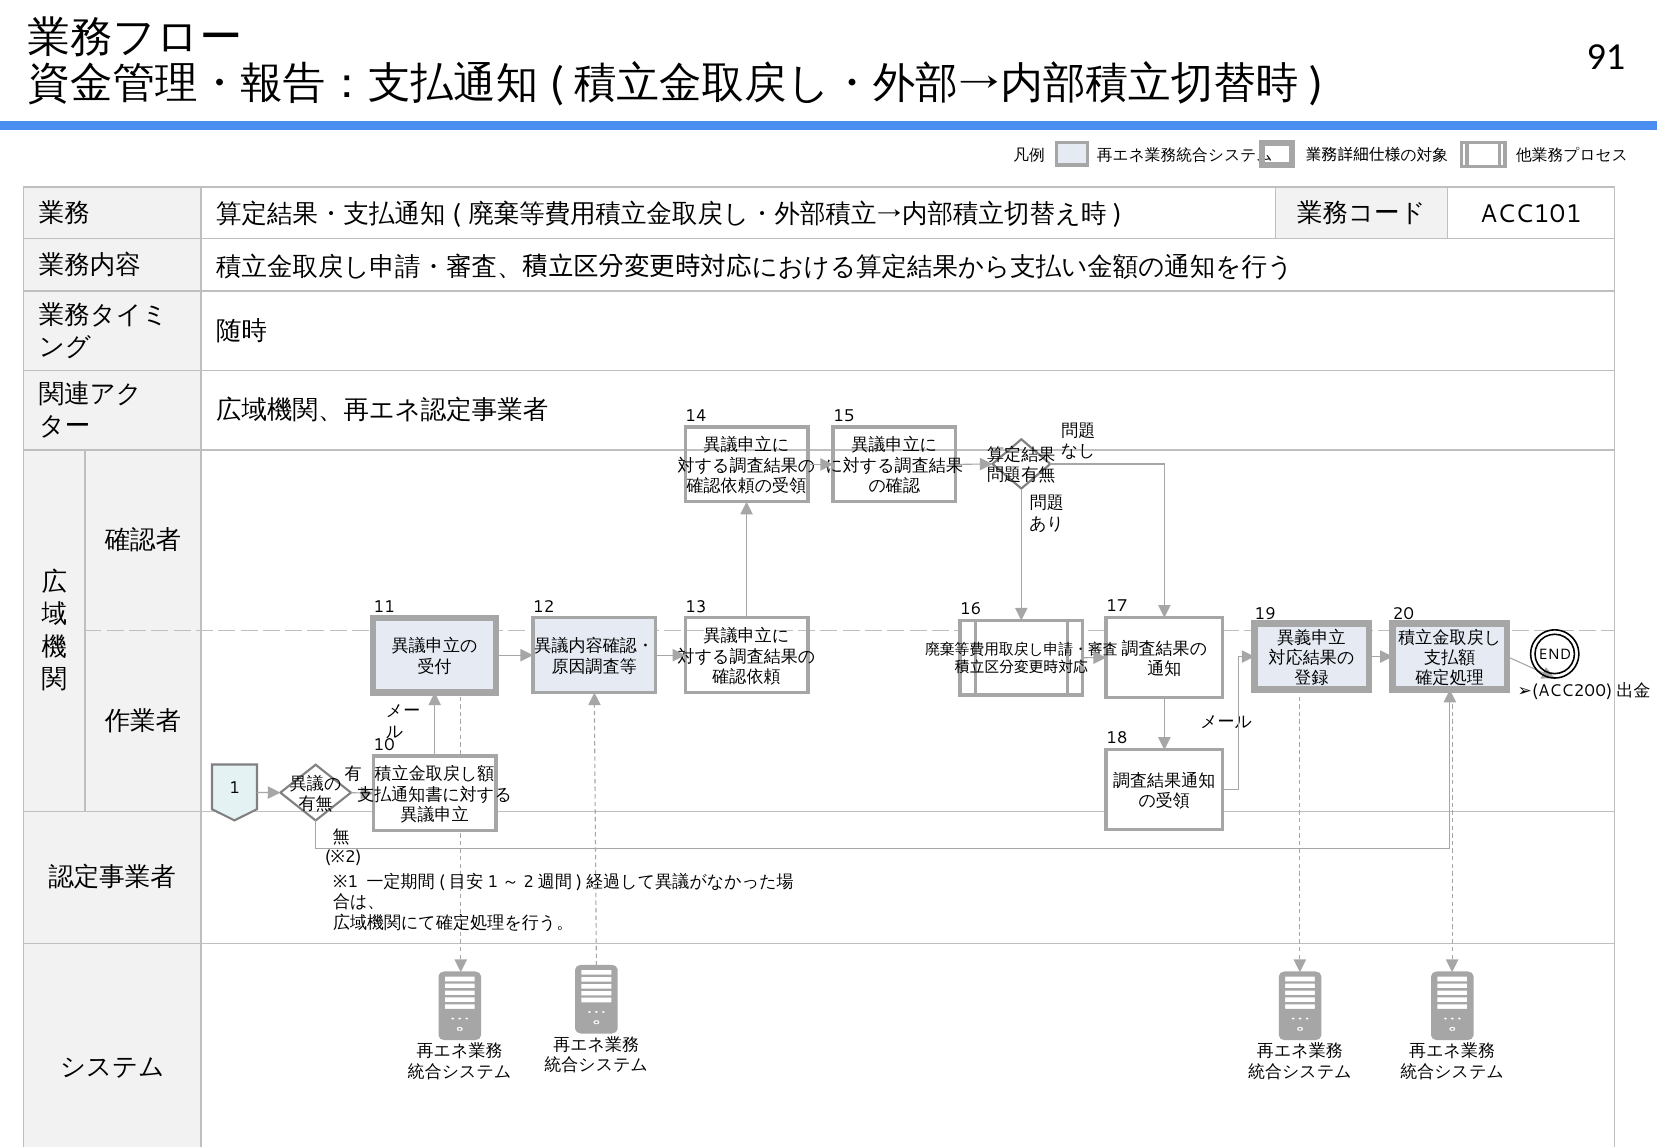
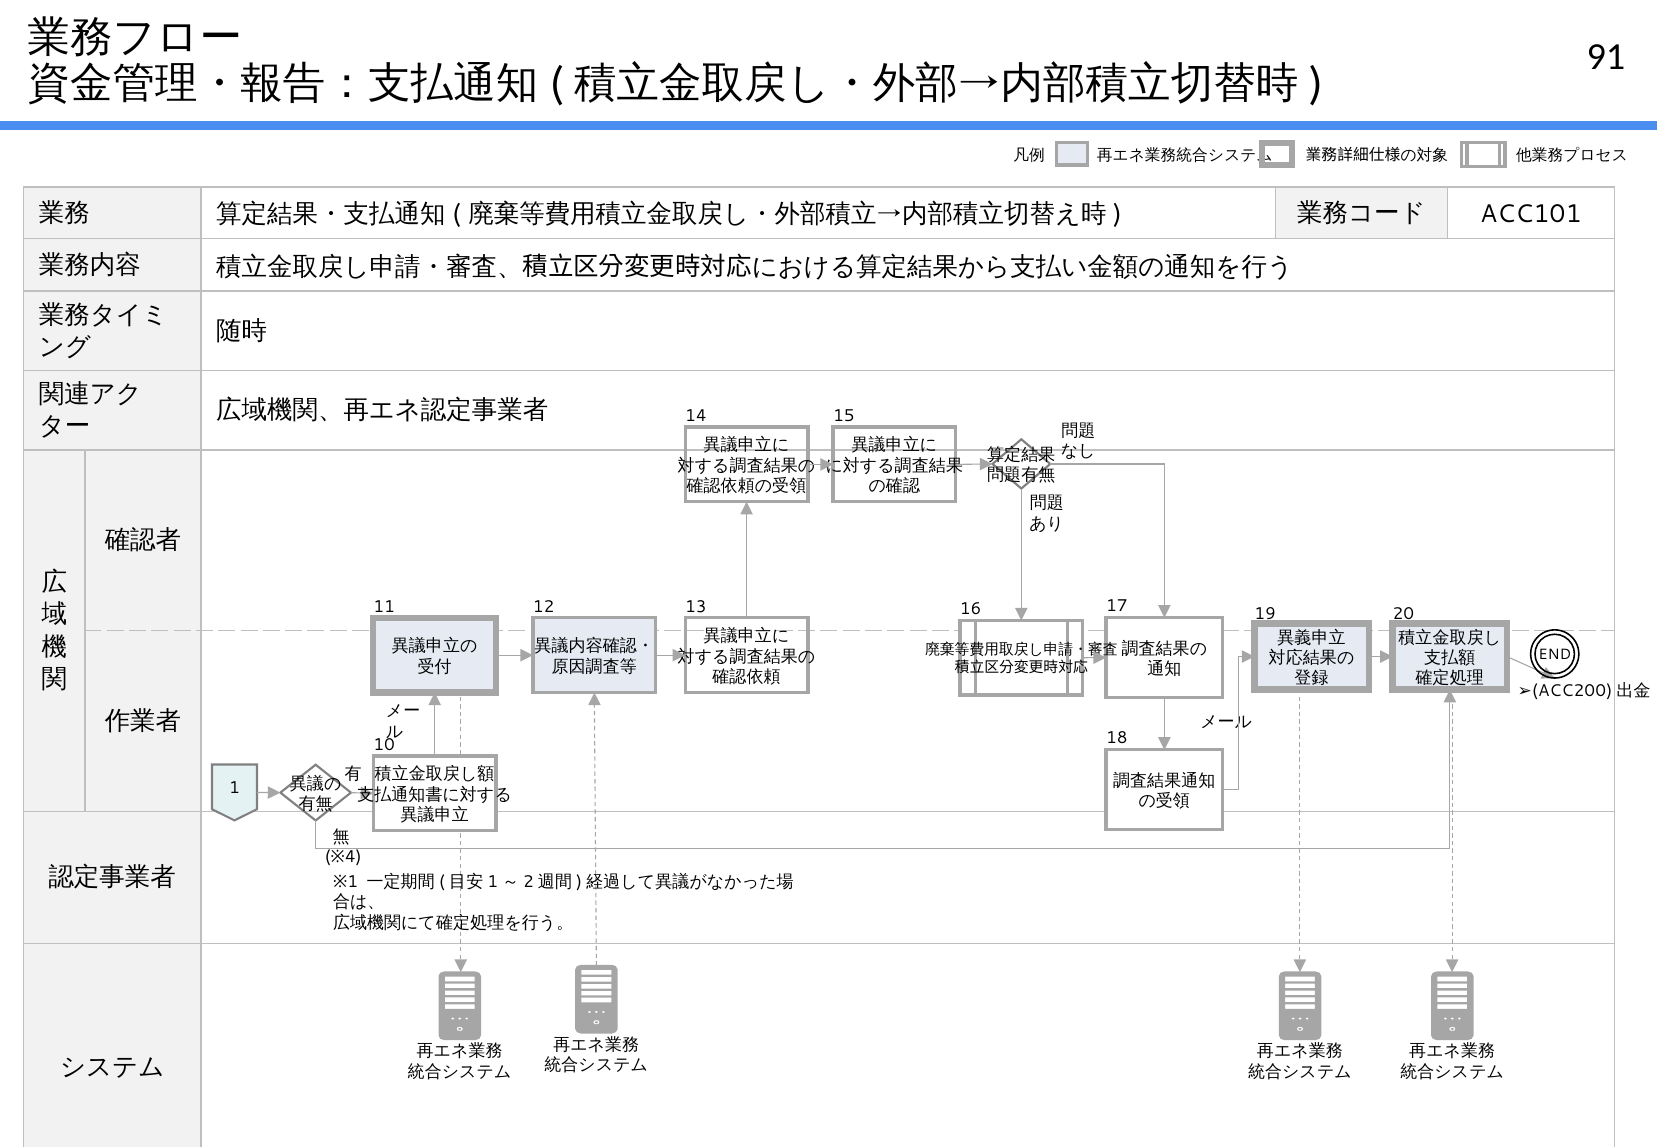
2: 2 -> 4
